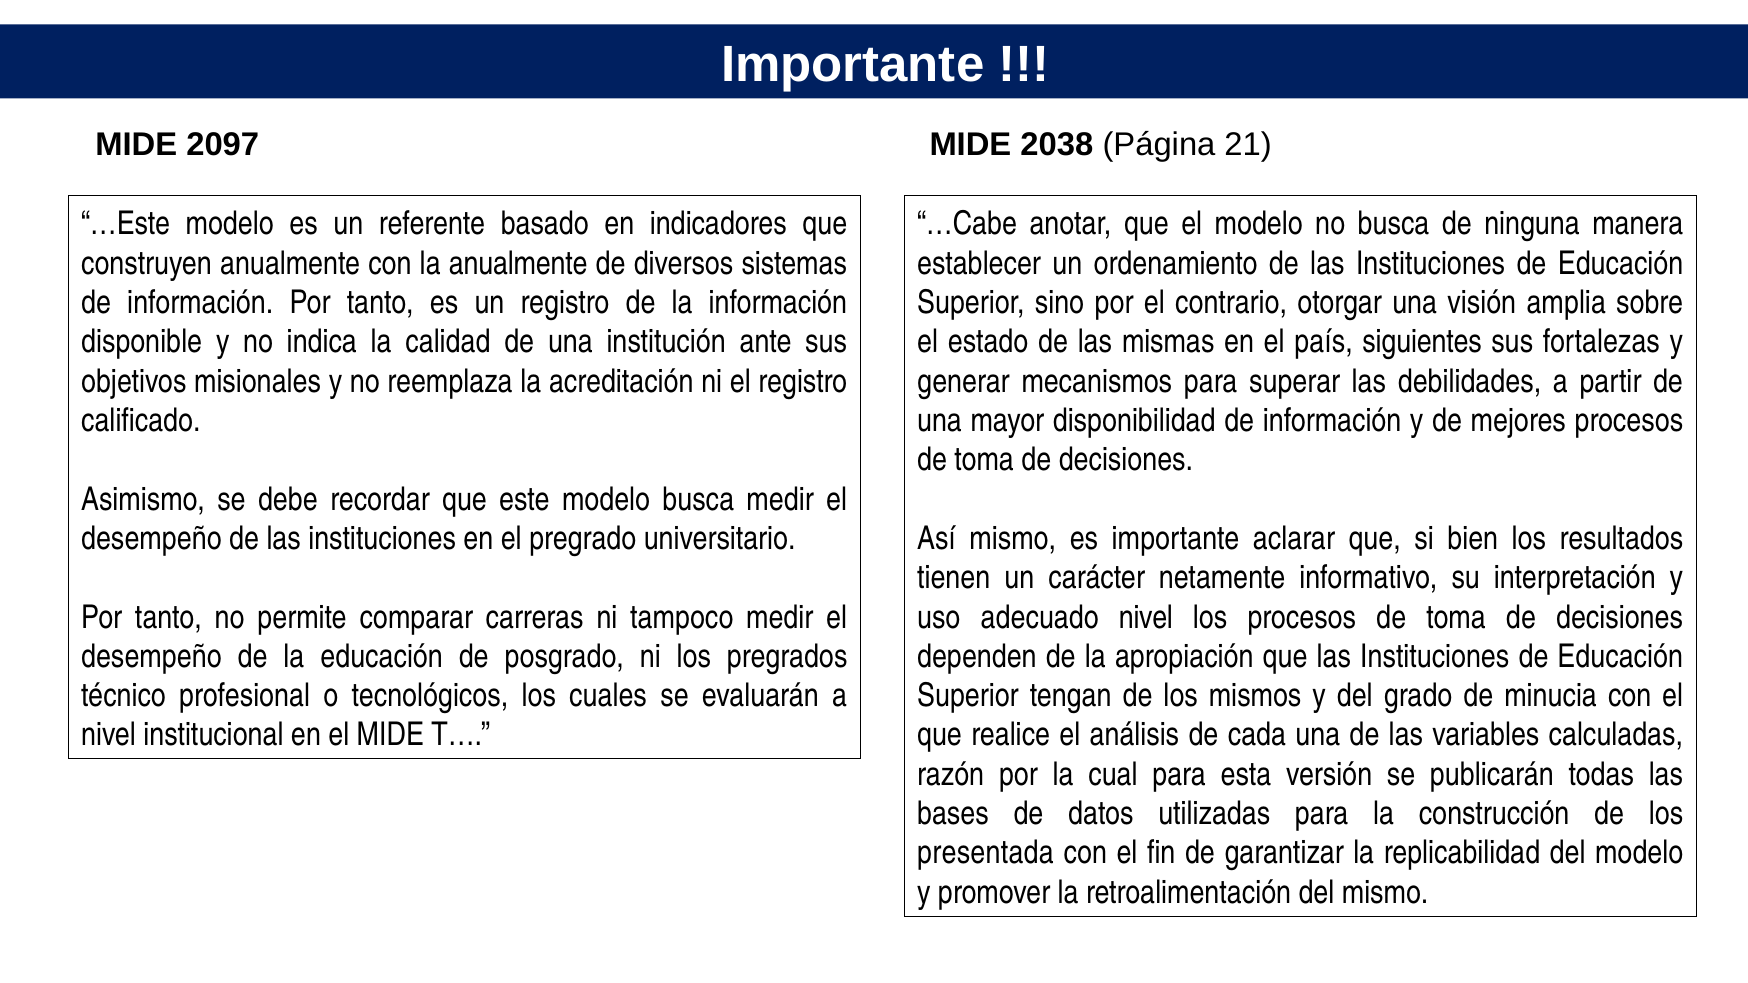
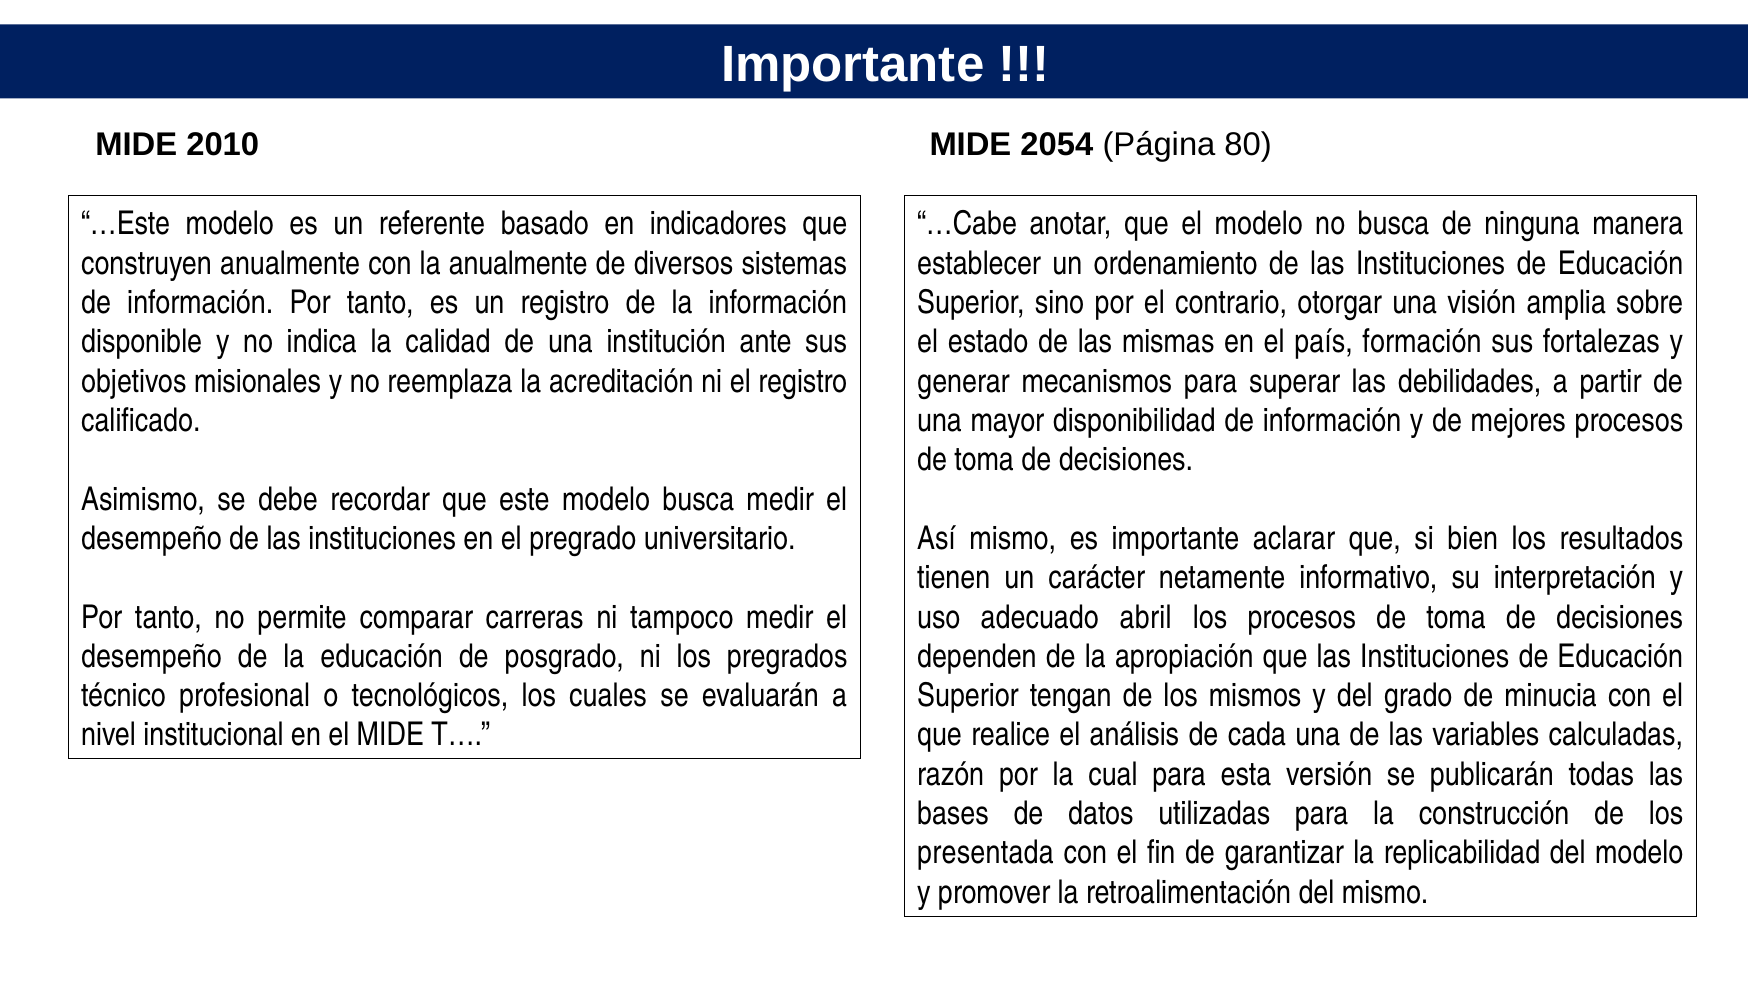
2097: 2097 -> 2010
2038: 2038 -> 2054
21: 21 -> 80
siguientes: siguientes -> formación
adecuado nivel: nivel -> abril
